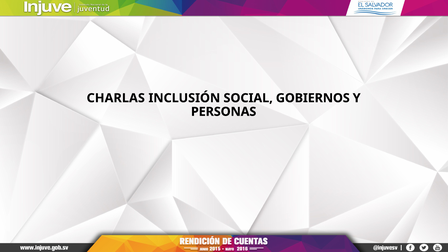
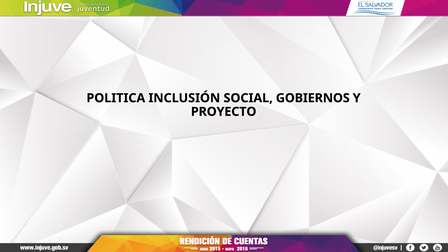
CHARLAS: CHARLAS -> POLITICA
PERSONAS: PERSONAS -> PROYECTO
